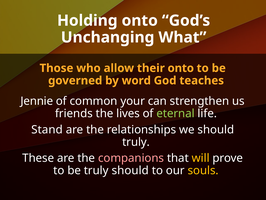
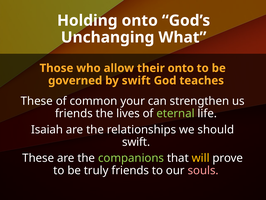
by word: word -> swift
Jennie at (37, 101): Jennie -> These
Stand: Stand -> Isaiah
truly at (136, 142): truly -> swift
companions colour: pink -> light green
truly should: should -> friends
souls colour: yellow -> pink
